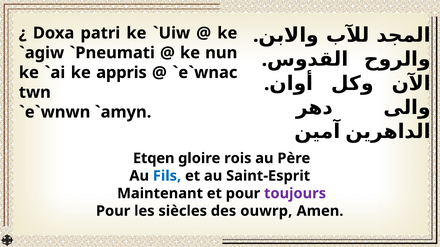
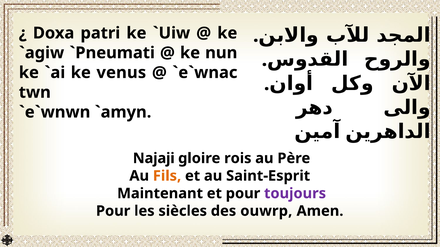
appris: appris -> venus
Etqen: Etqen -> Najaji
Fils colour: blue -> orange
